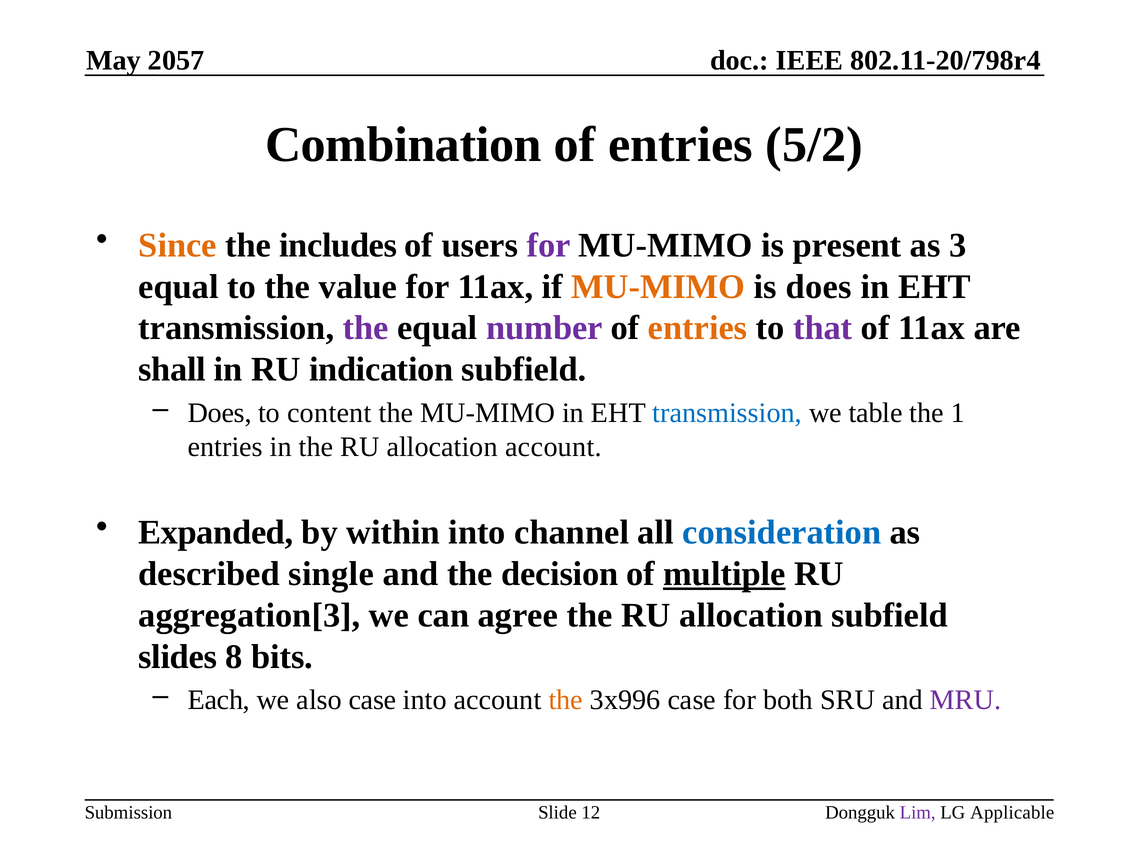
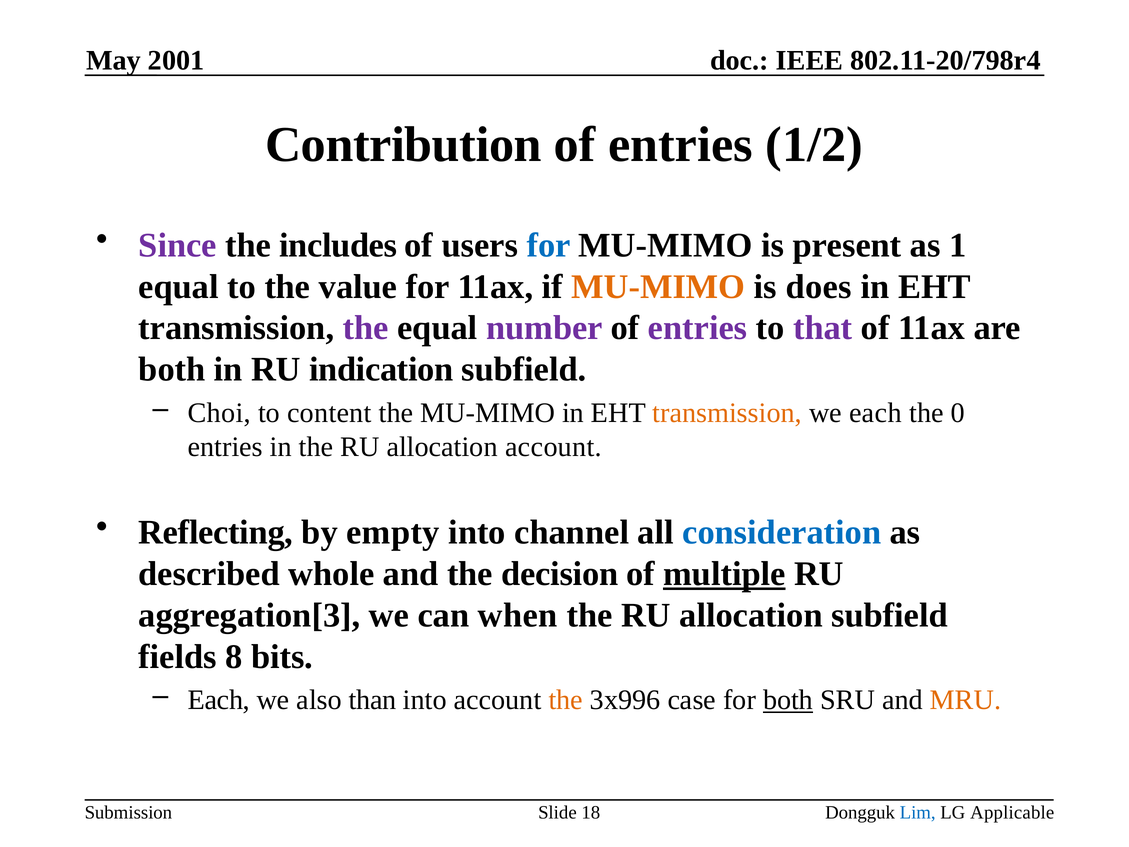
2057: 2057 -> 2001
Combination: Combination -> Contribution
5/2: 5/2 -> 1/2
Since colour: orange -> purple
for at (549, 245) colour: purple -> blue
3: 3 -> 1
entries at (698, 328) colour: orange -> purple
shall at (172, 369): shall -> both
Does at (220, 413): Does -> Choi
transmission at (727, 413) colour: blue -> orange
we table: table -> each
1: 1 -> 0
Expanded: Expanded -> Reflecting
within: within -> empty
single: single -> whole
agree: agree -> when
slides: slides -> fields
also case: case -> than
both at (788, 700) underline: none -> present
MRU colour: purple -> orange
12: 12 -> 18
Lim colour: purple -> blue
